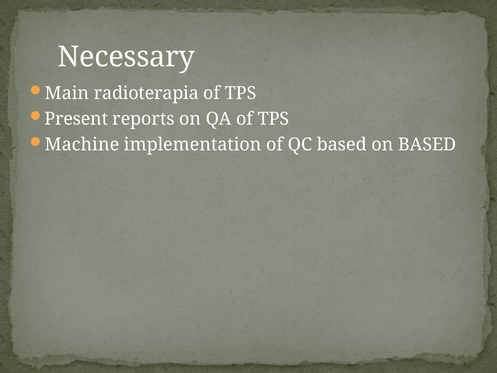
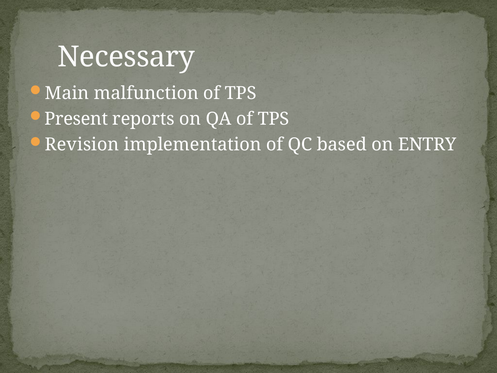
radioterapia: radioterapia -> malfunction
Machine: Machine -> Revision
on BASED: BASED -> ENTRY
